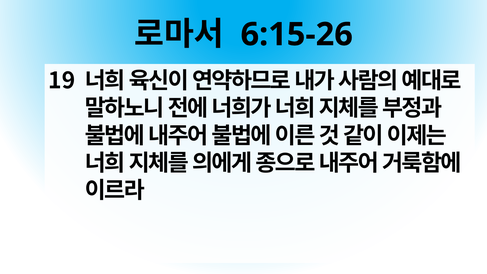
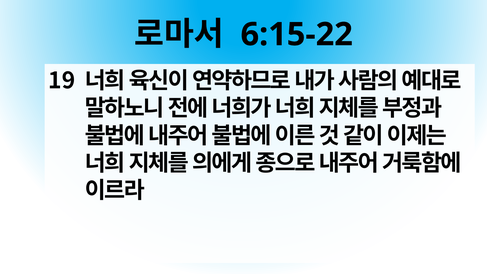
6:15-26: 6:15-26 -> 6:15-22
